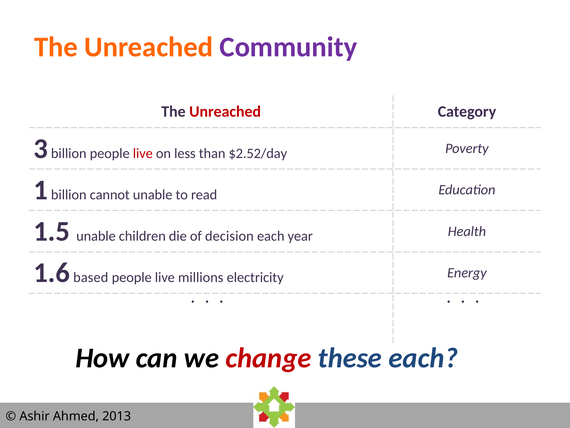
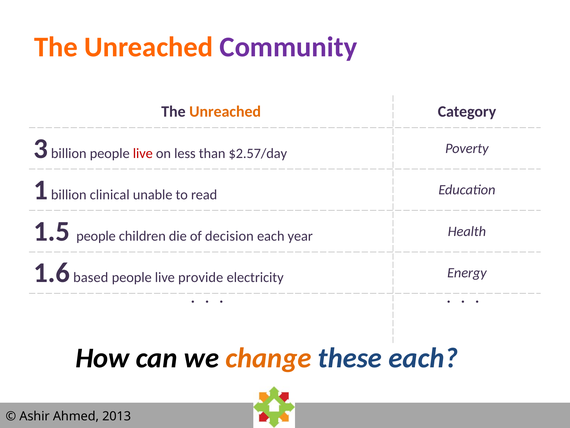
Unreached at (225, 111) colour: red -> orange
$2.52/day: $2.52/day -> $2.57/day
cannot: cannot -> clinical
1.5 unable: unable -> people
millions: millions -> provide
change colour: red -> orange
